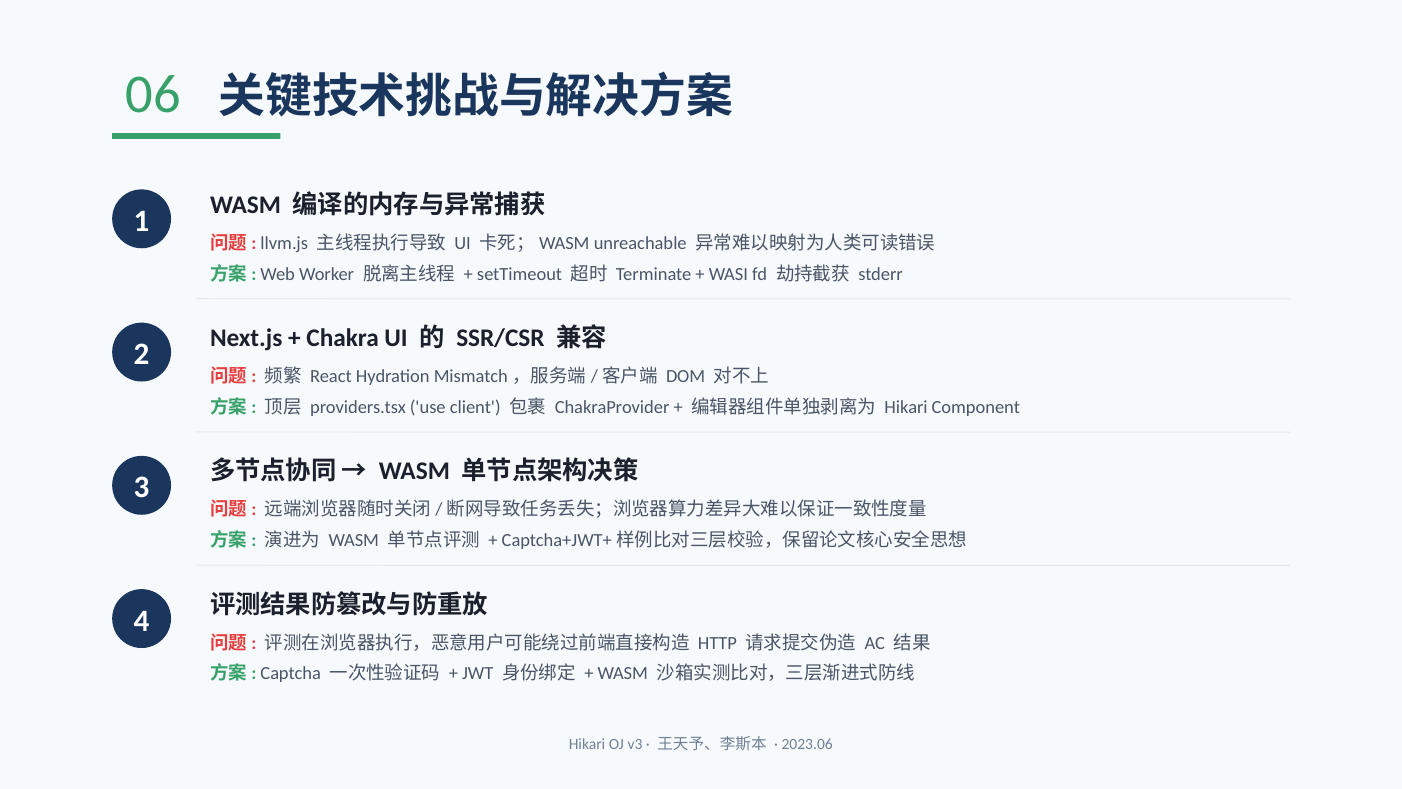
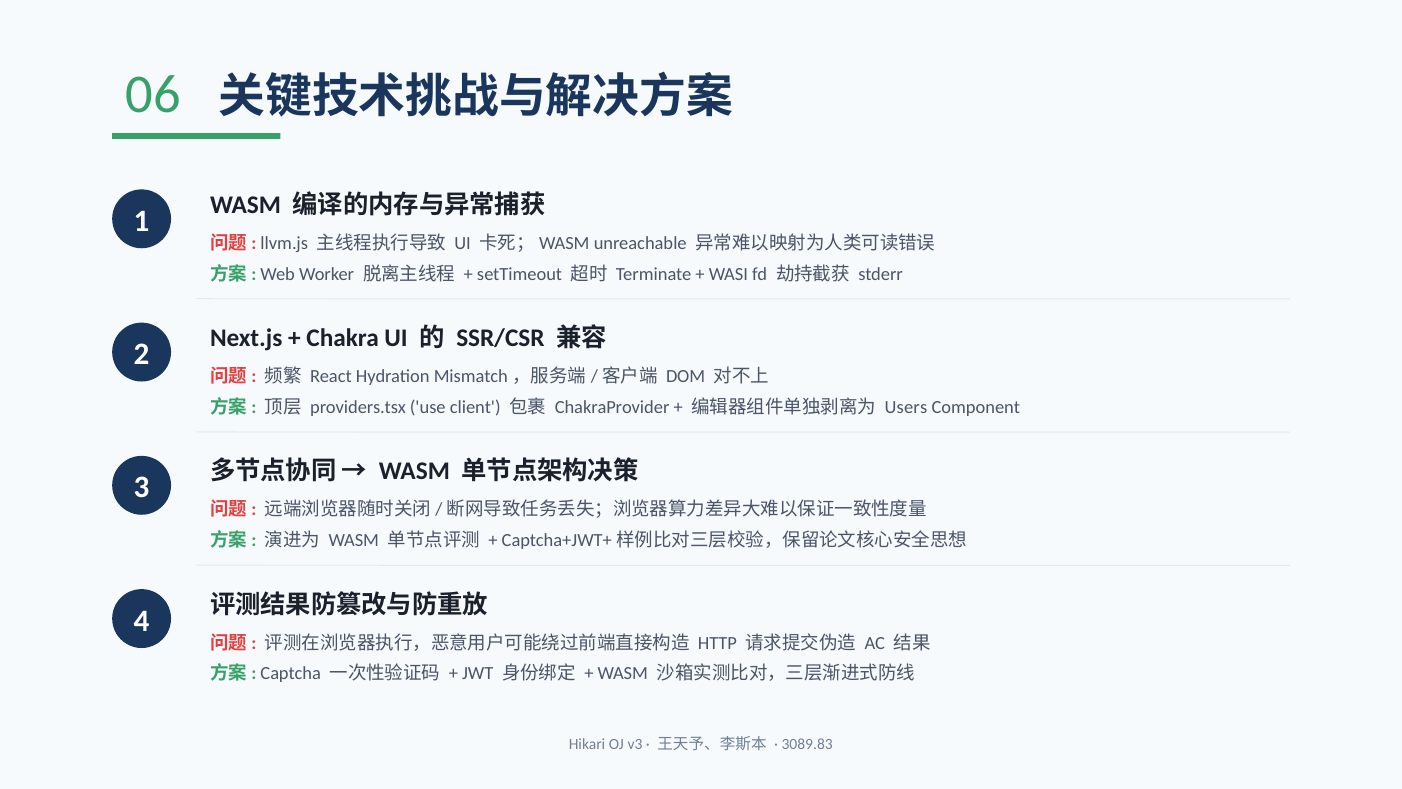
Hikari at (906, 407): Hikari -> Users
2023.06: 2023.06 -> 3089.83
